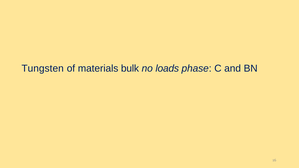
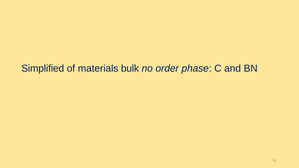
Tungsten: Tungsten -> Simplified
loads: loads -> order
